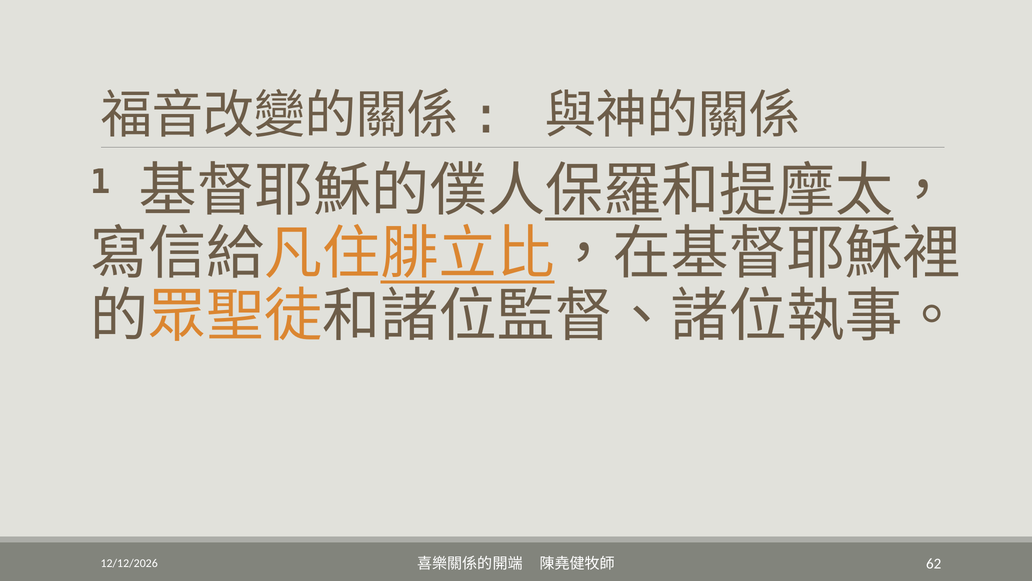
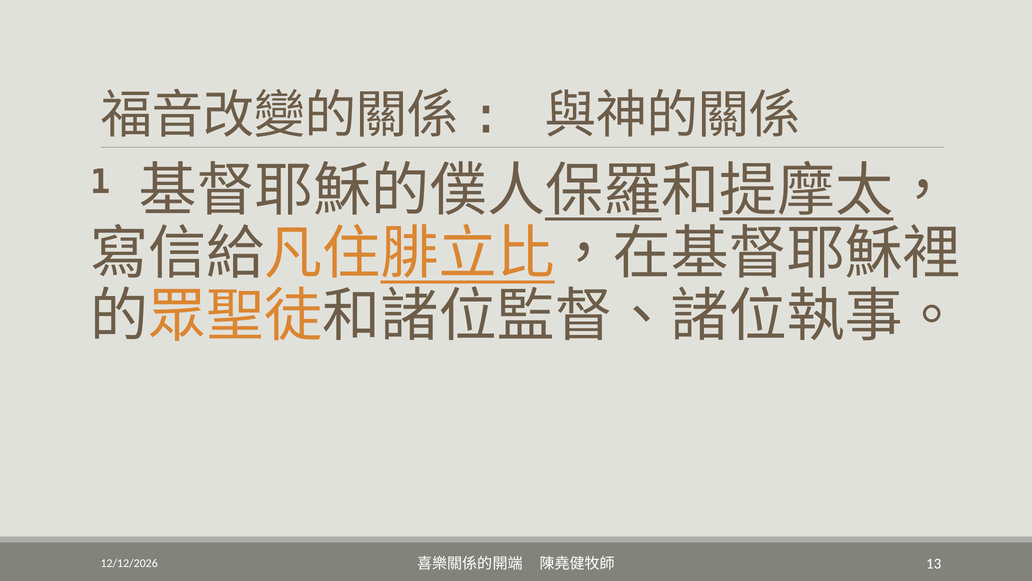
62: 62 -> 13
